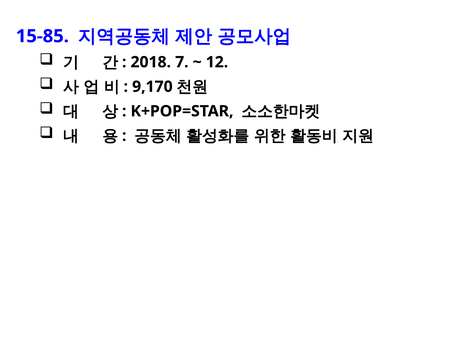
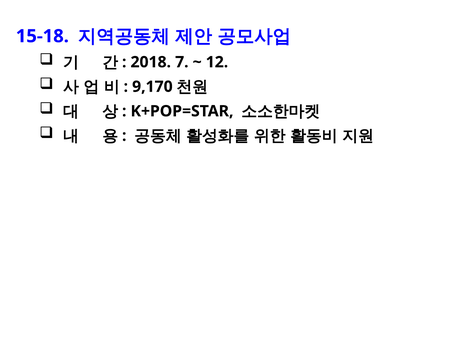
15-85: 15-85 -> 15-18
